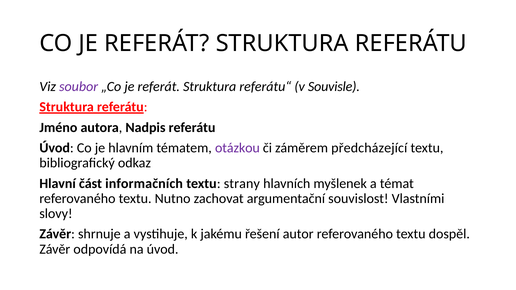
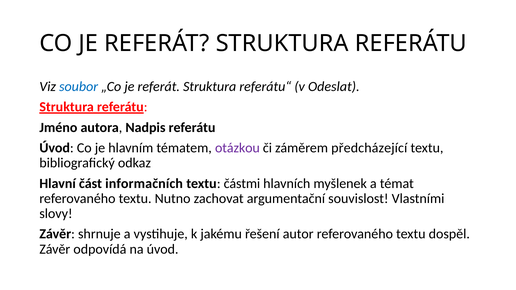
soubor colour: purple -> blue
Souvisle: Souvisle -> Odeslat
strany: strany -> částmi
